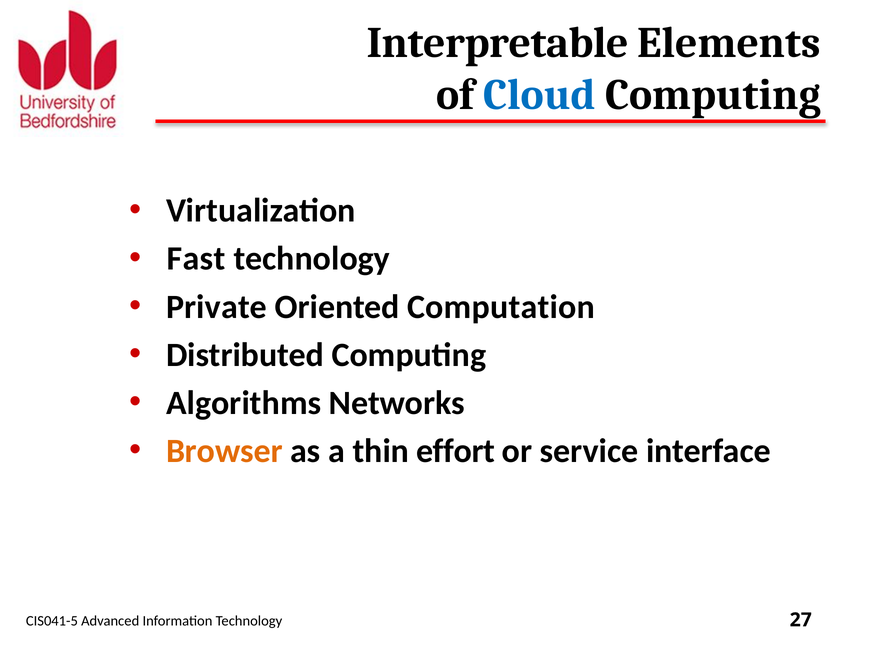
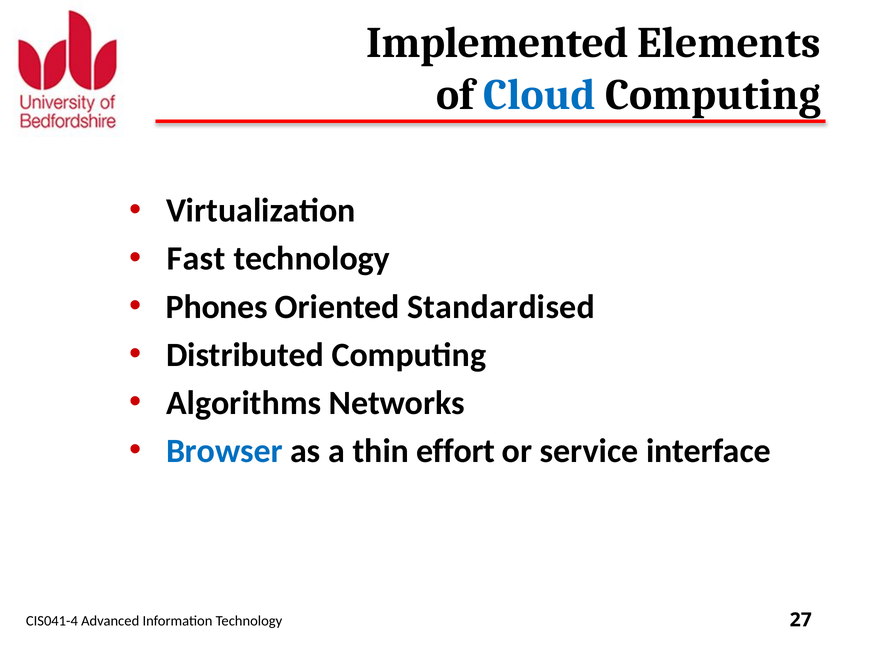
Interpretable: Interpretable -> Implemented
Private: Private -> Phones
Computation: Computation -> Standardised
Browser colour: orange -> blue
CIS041-5: CIS041-5 -> CIS041-4
